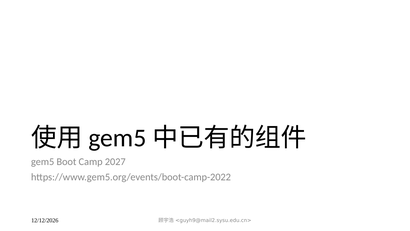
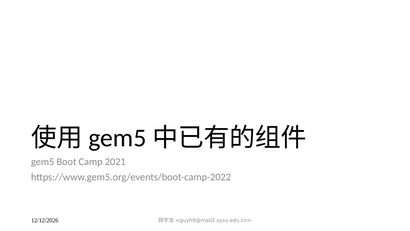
2027: 2027 -> 2021
